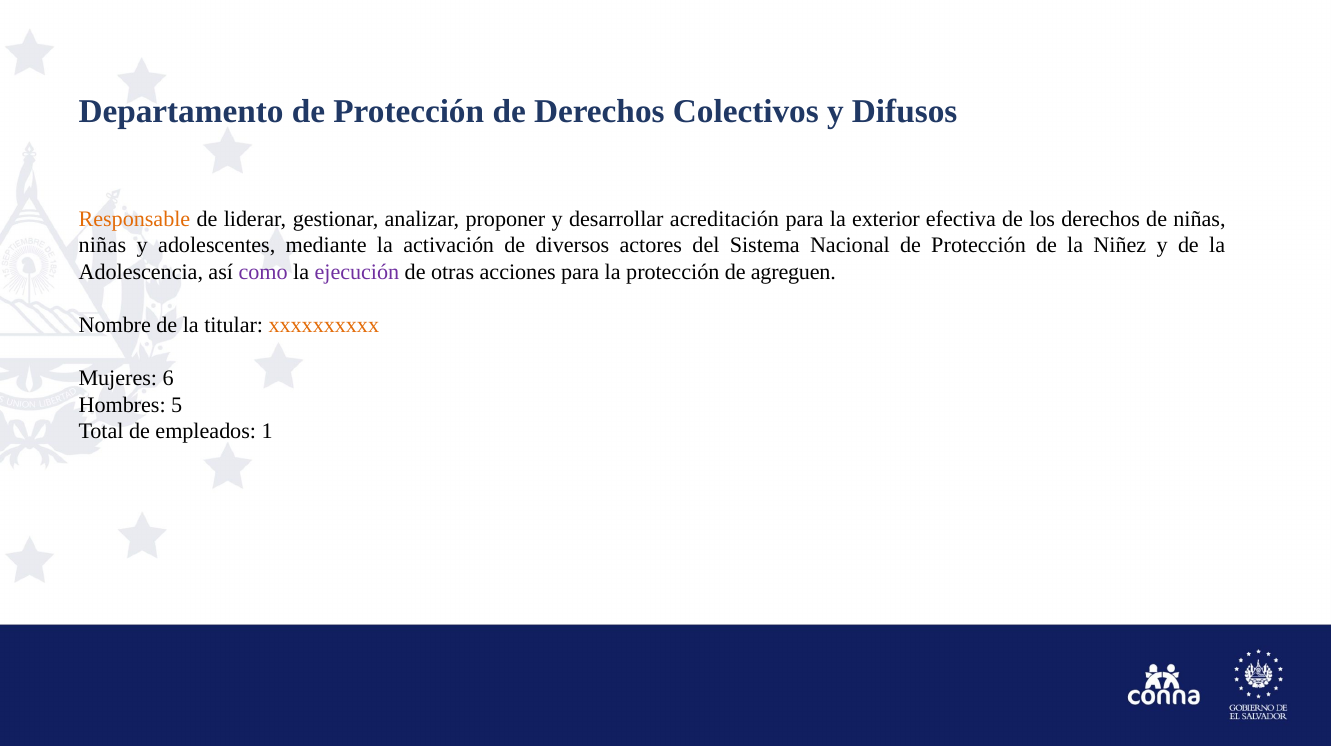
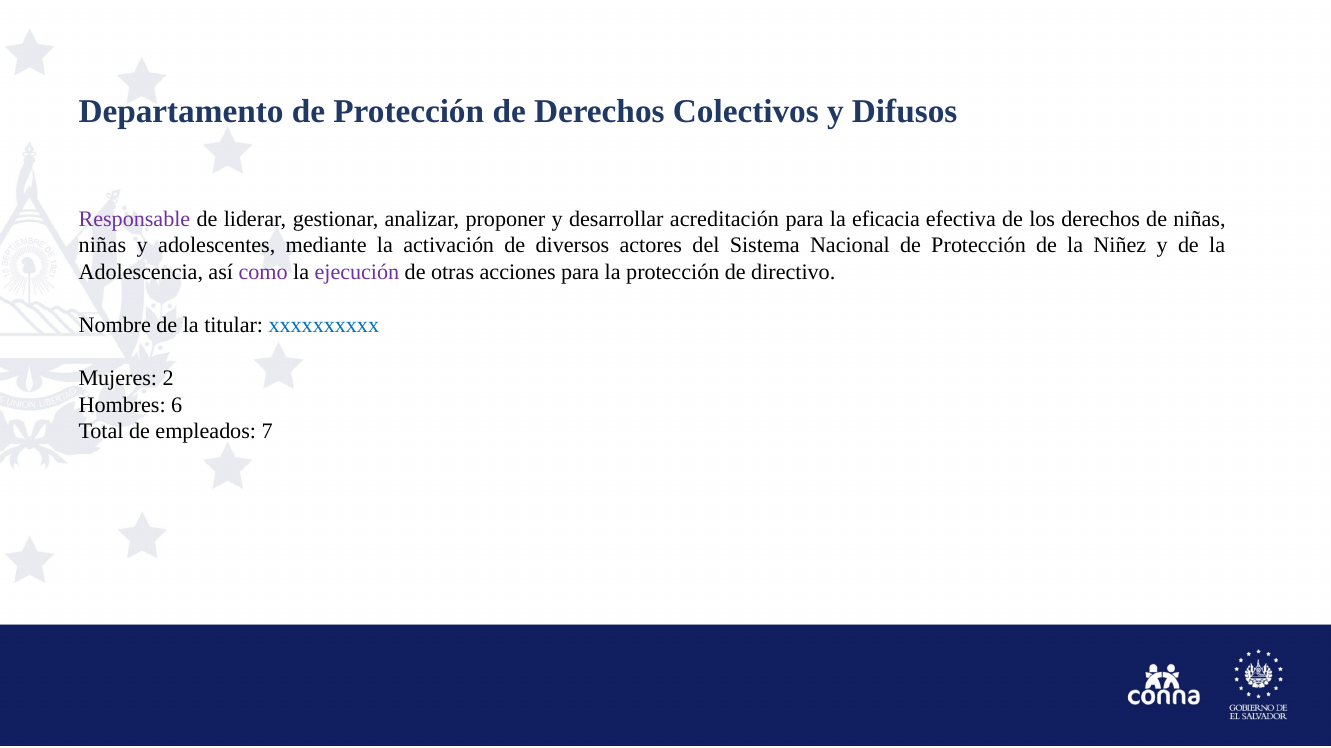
Responsable colour: orange -> purple
exterior: exterior -> eficacia
agreguen: agreguen -> directivo
xxxxxxxxxx colour: orange -> blue
6: 6 -> 2
5: 5 -> 6
1: 1 -> 7
